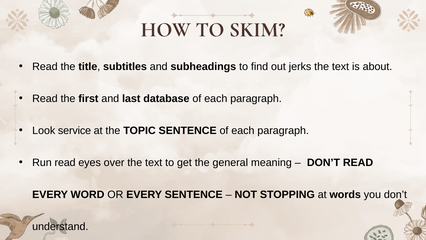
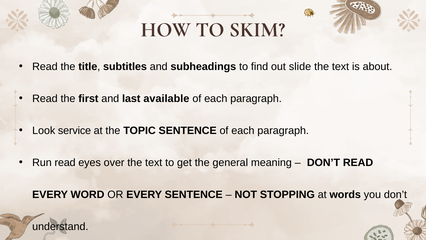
jerks: jerks -> slide
database: database -> available
